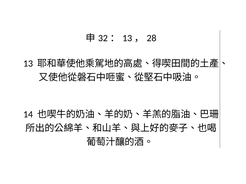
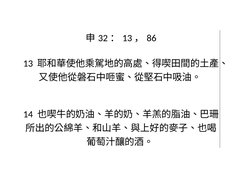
28: 28 -> 86
